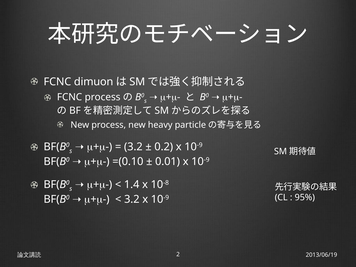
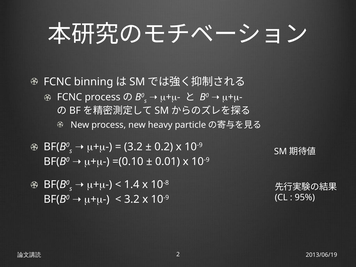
dimuon: dimuon -> binning
